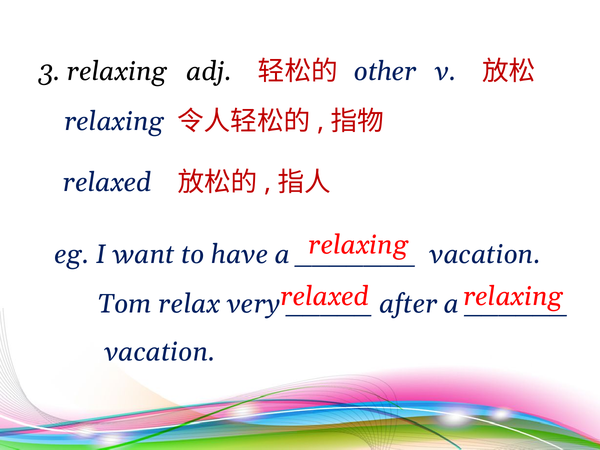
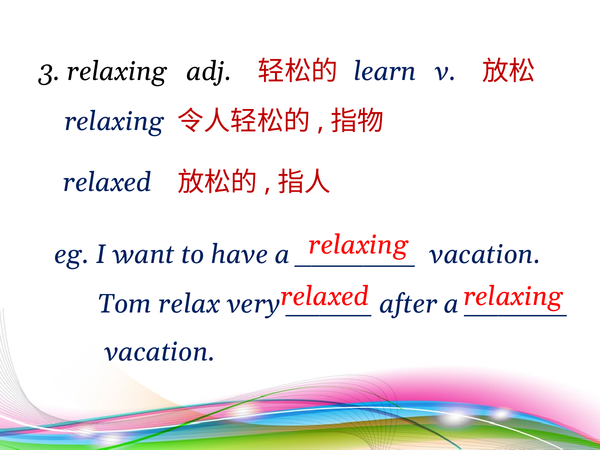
other: other -> learn
